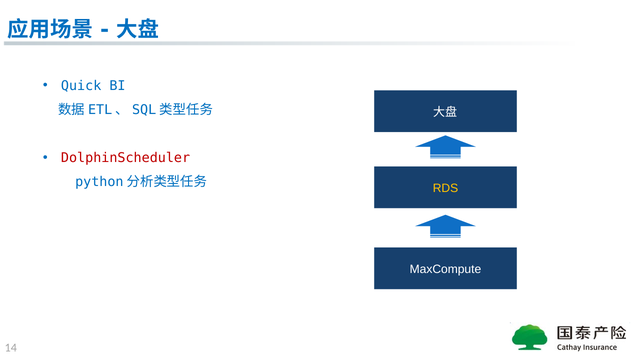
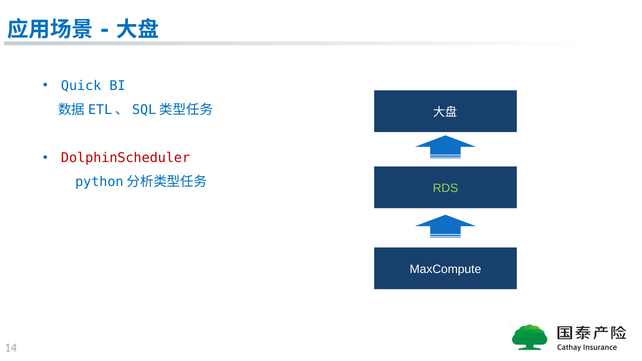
RDS colour: yellow -> light green
